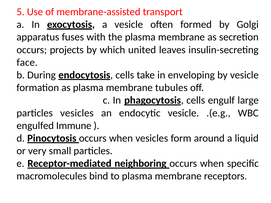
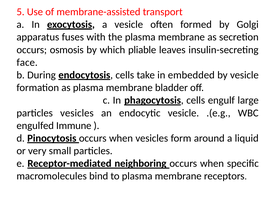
projects: projects -> osmosis
united: united -> pliable
enveloping: enveloping -> embedded
tubules: tubules -> bladder
